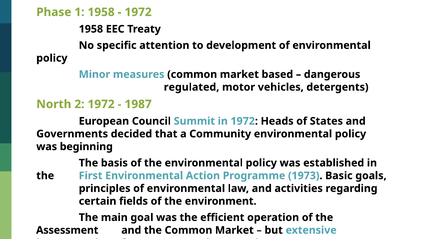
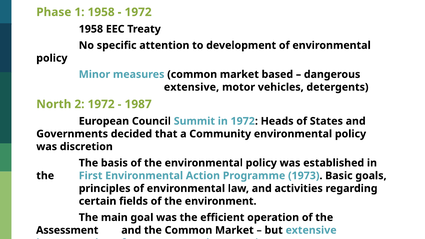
regulated at (192, 87): regulated -> extensive
beginning: beginning -> discretion
